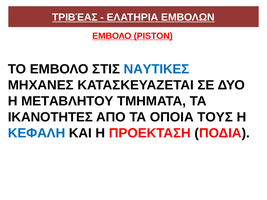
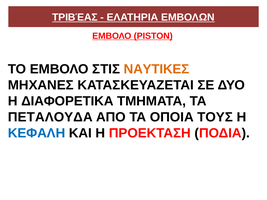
ΝΑΥΤΙΚΕΣ colour: blue -> orange
MEΤΑΒΛΗΤΟΥ: MEΤΑΒΛΗΤΟΥ -> ΔΙΑΦΟΡΕΤΙΚΑ
ΙΚΑΝΟΤΗΤΕΣ: ΙΚΑΝΟΤΗΤΕΣ -> ΠΕΤΑΛΟΥΔΑ
